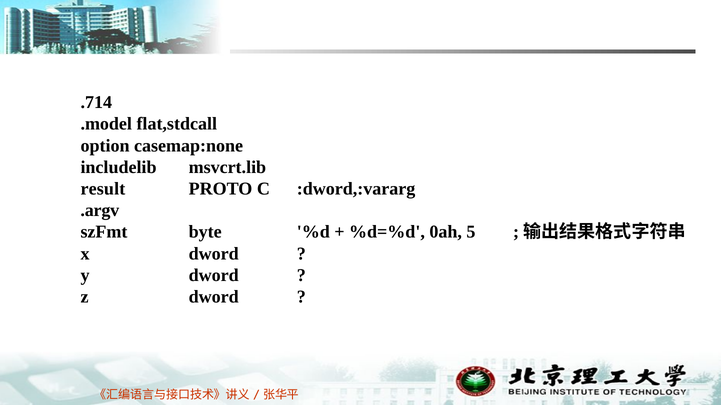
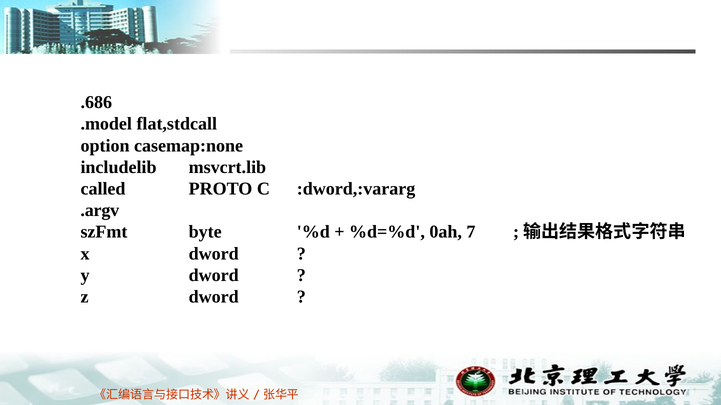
.714: .714 -> .686
result: result -> called
5: 5 -> 7
